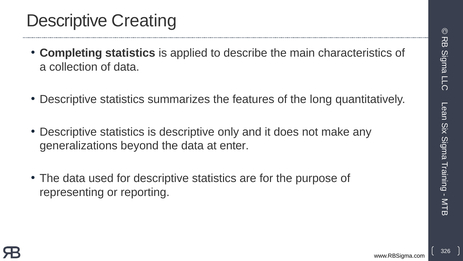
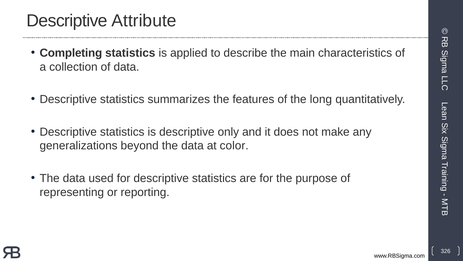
Creating: Creating -> Attribute
enter: enter -> color
